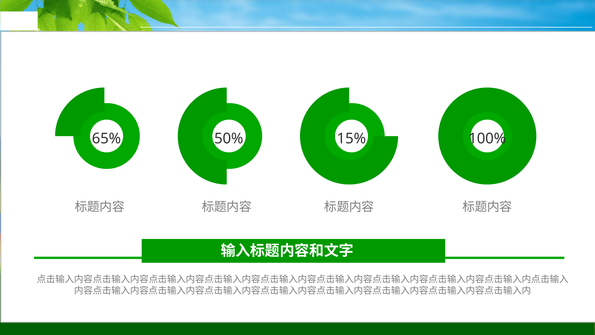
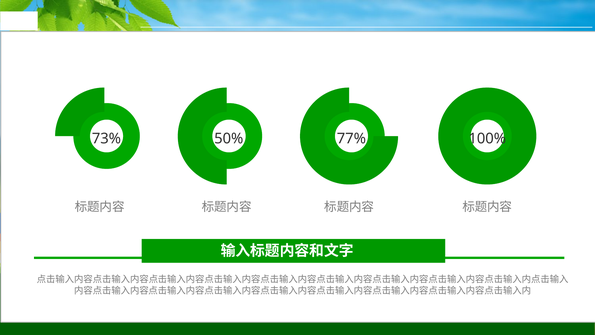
65%: 65% -> 73%
15%: 15% -> 77%
